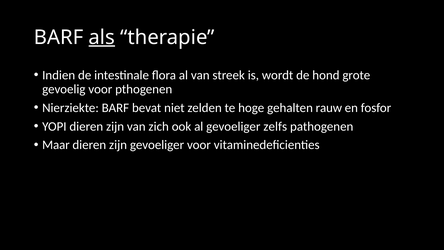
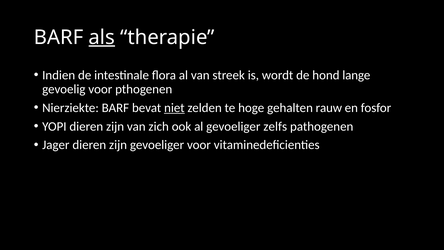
grote: grote -> lange
niet underline: none -> present
Maar: Maar -> Jager
